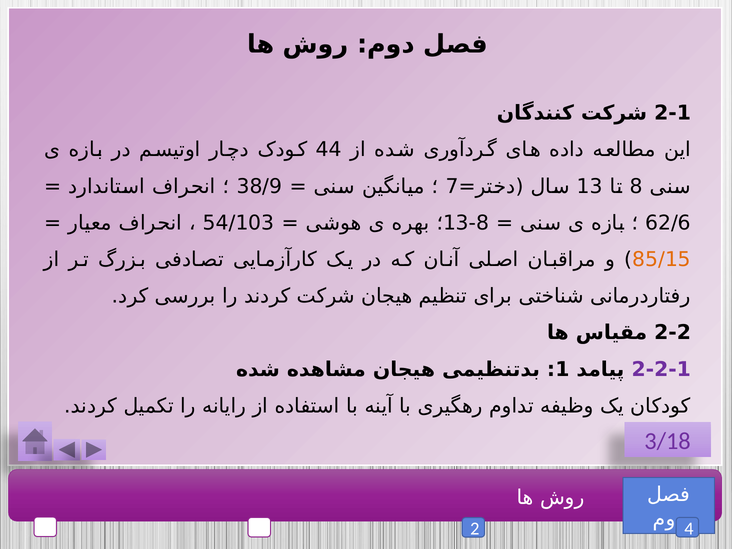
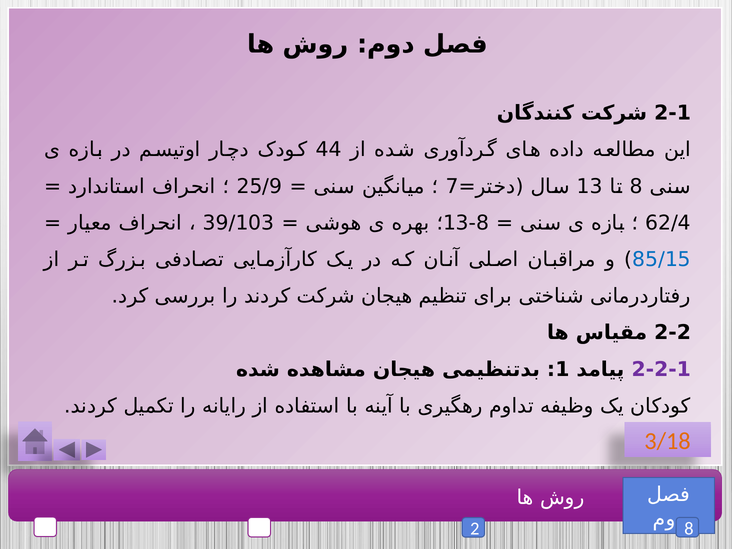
38/9: 38/9 -> 25/9
54/103: 54/103 -> 39/103
62/6: 62/6 -> 62/4
85/15 colour: orange -> blue
3/18 colour: purple -> orange
2 4: 4 -> 8
